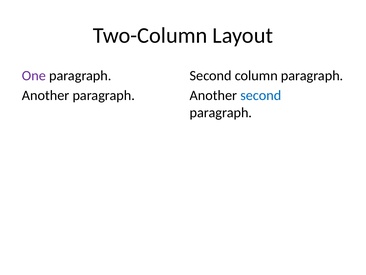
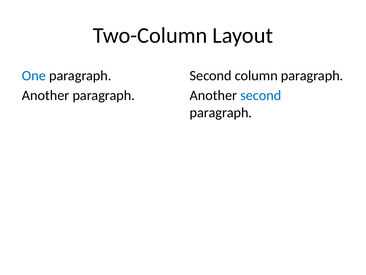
One colour: purple -> blue
